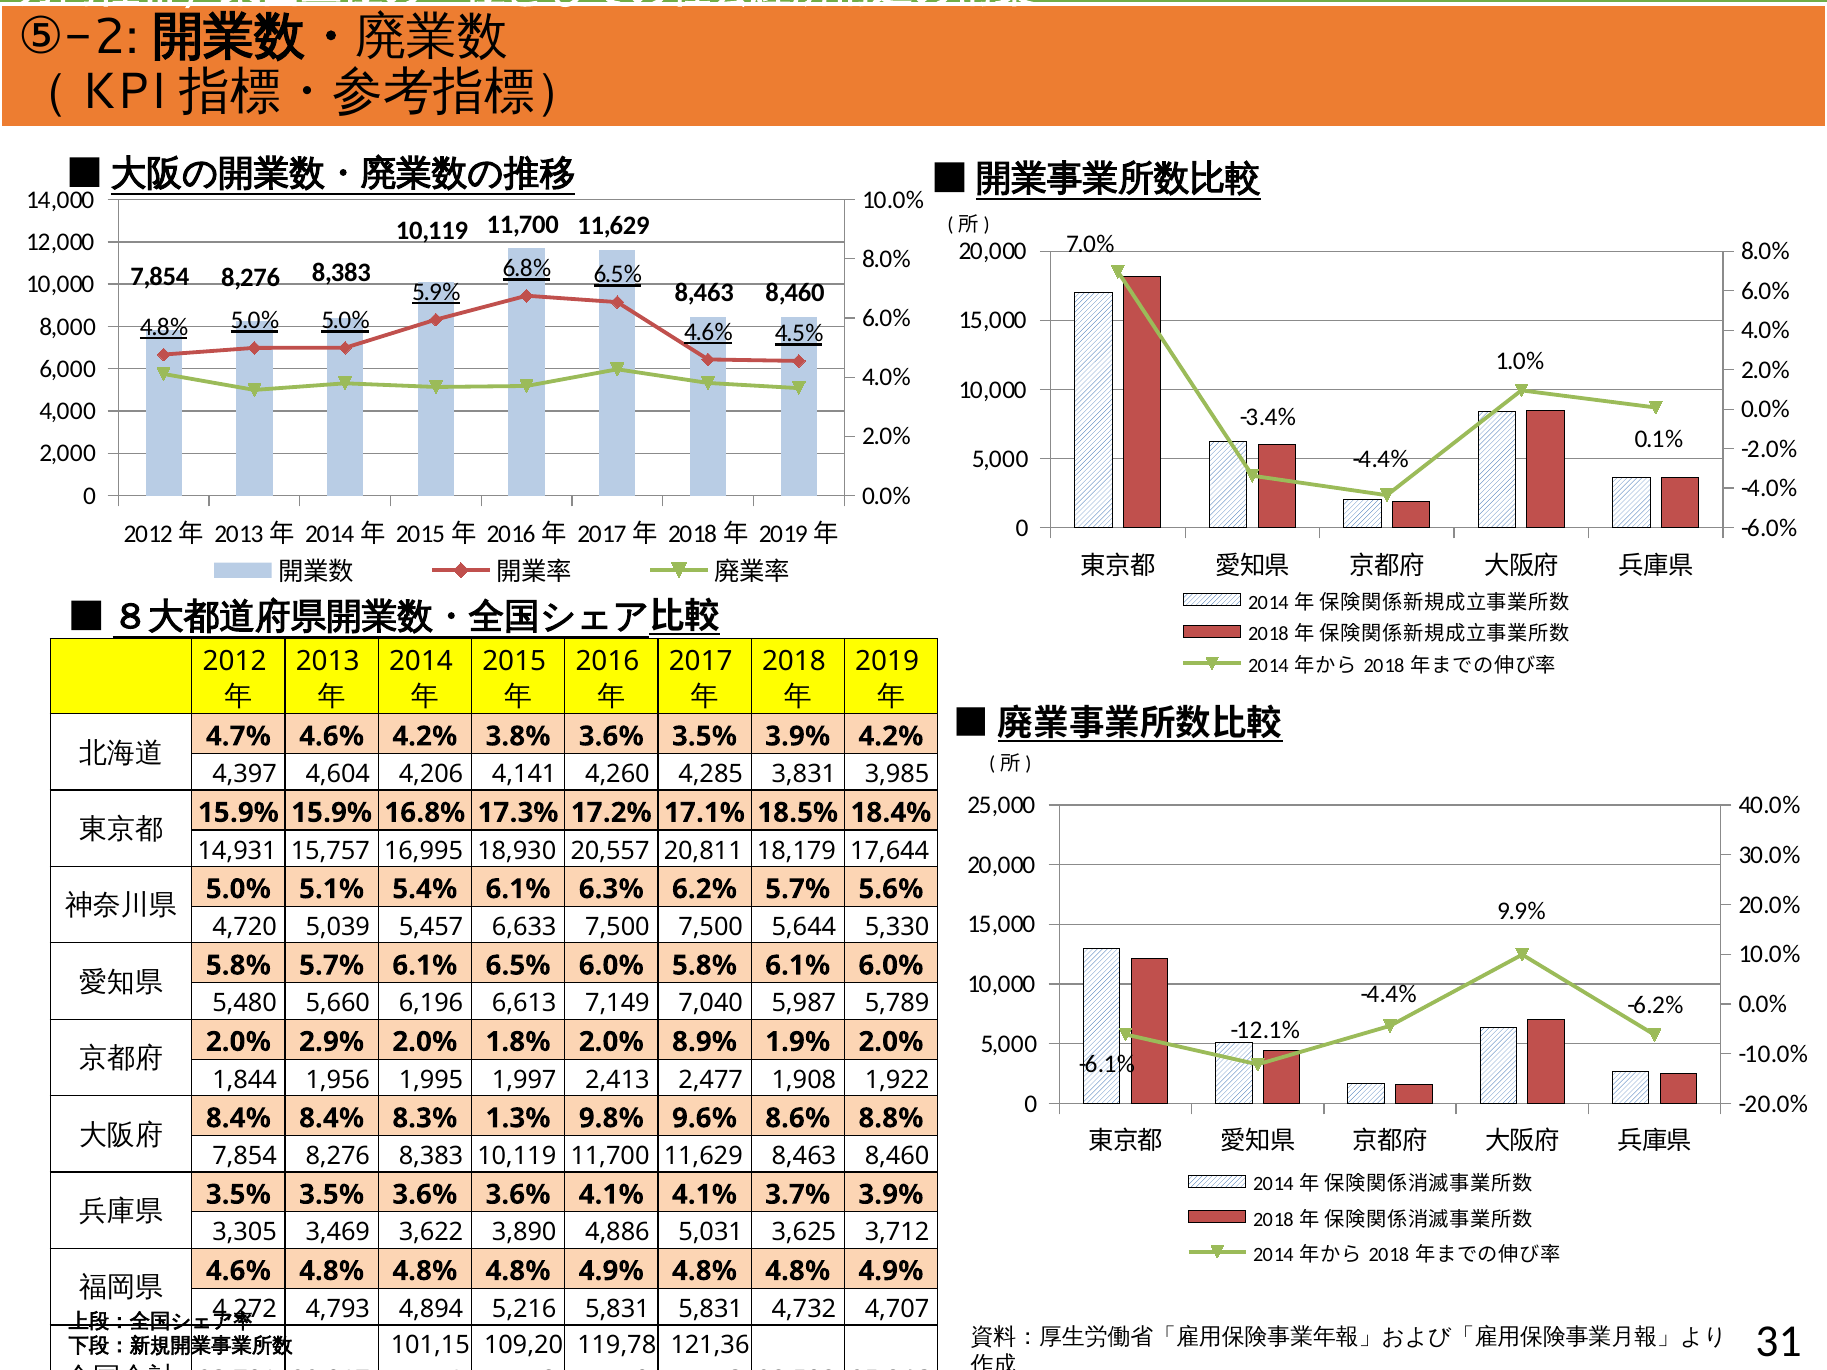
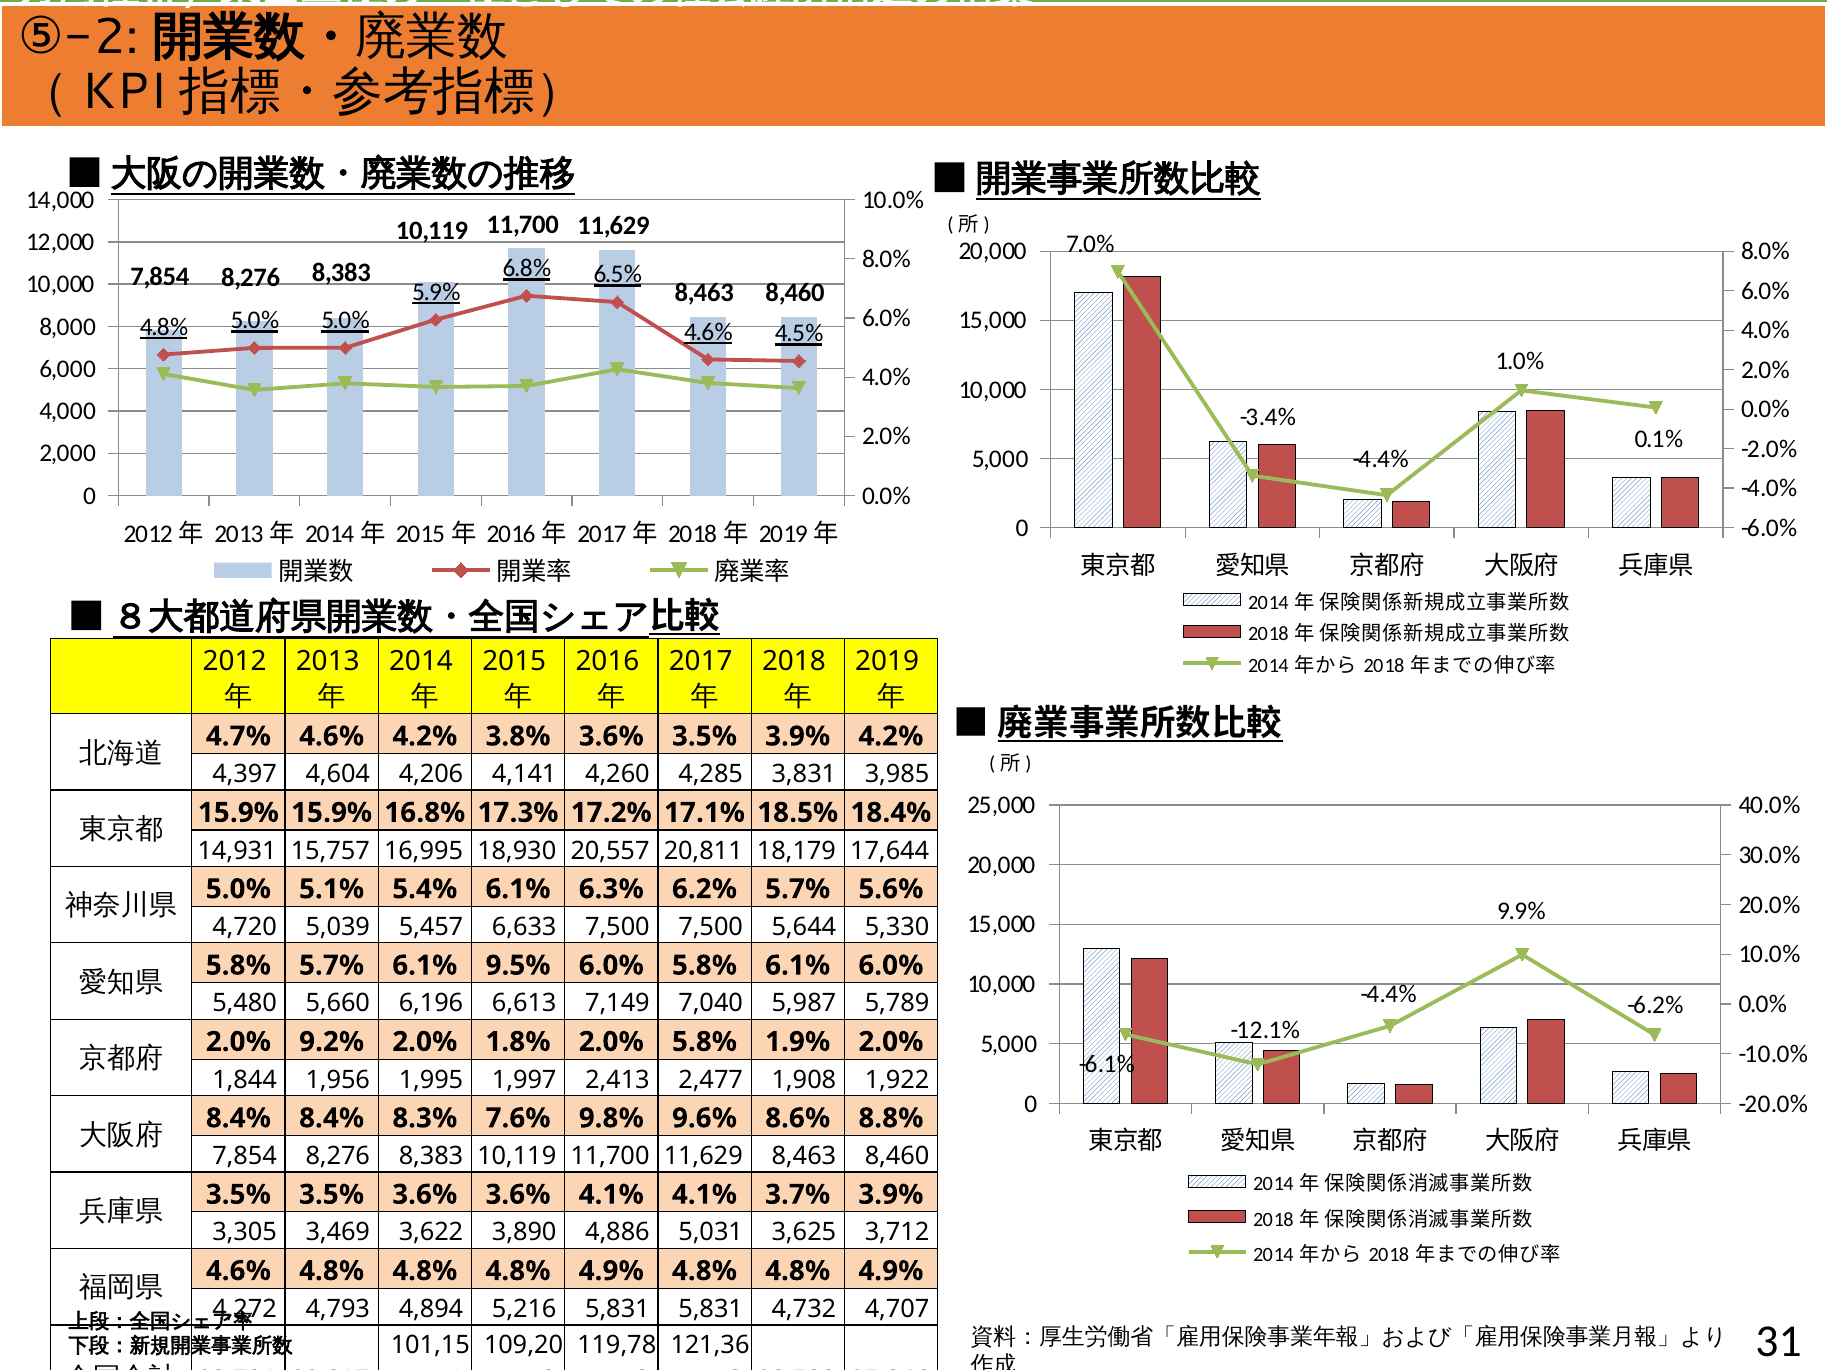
6.1% 6.5%: 6.5% -> 9.5%
2.9%: 2.9% -> 9.2%
2.0% 8.9%: 8.9% -> 5.8%
1.3%: 1.3% -> 7.6%
